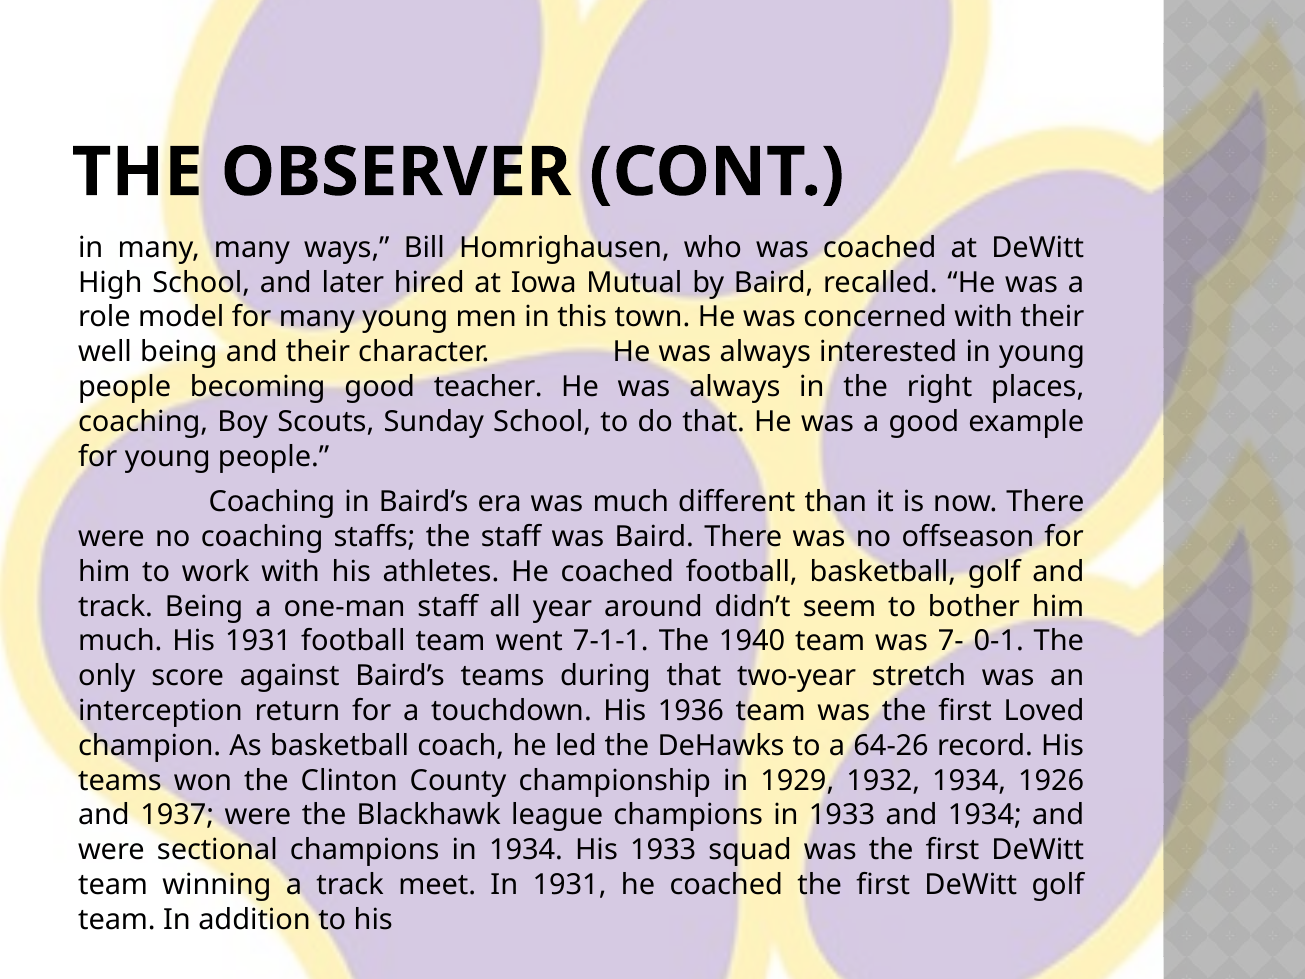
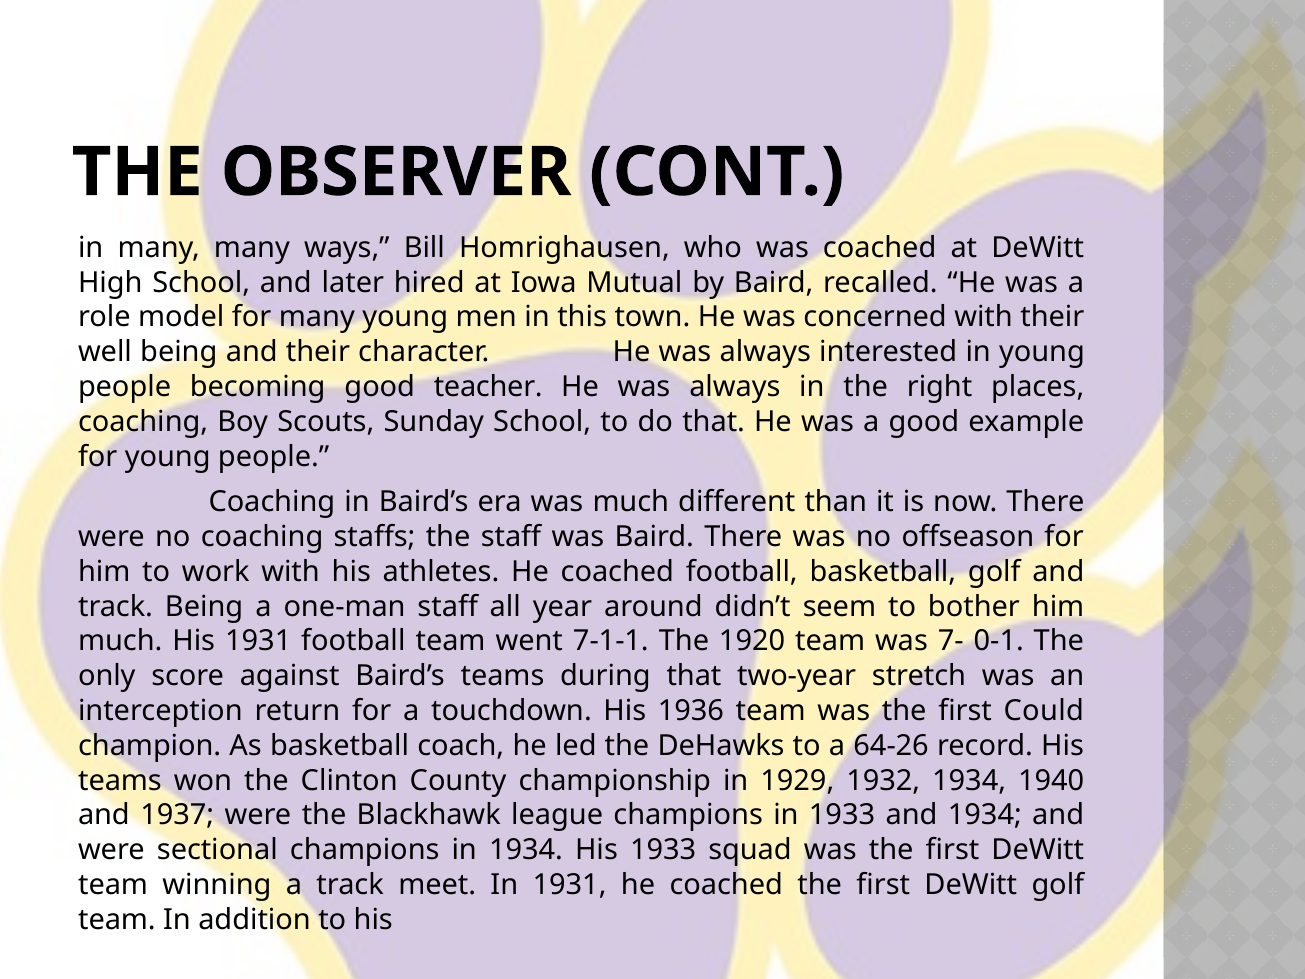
1940: 1940 -> 1920
Loved: Loved -> Could
1926: 1926 -> 1940
